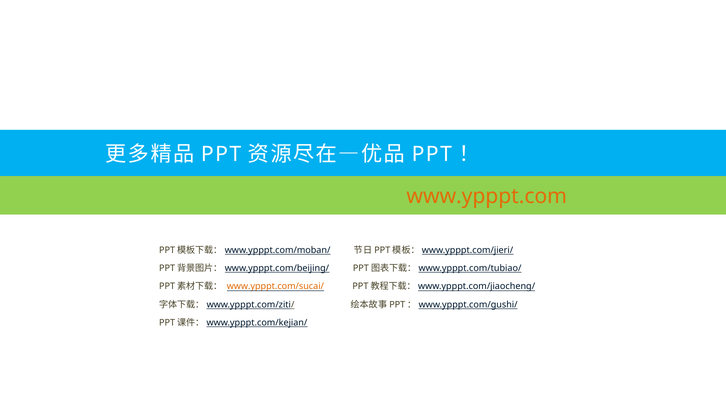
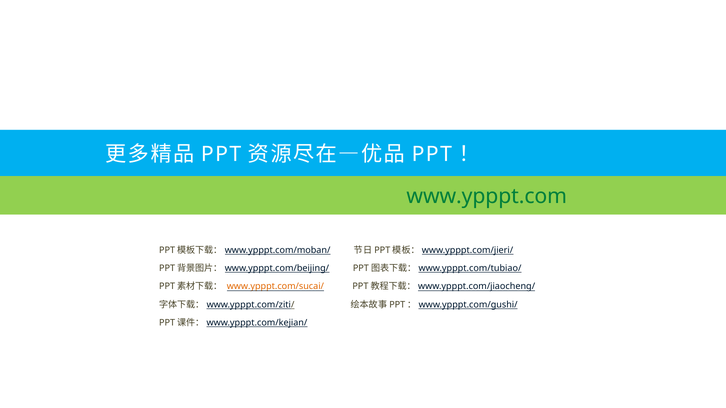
www.ypppt.com colour: orange -> green
